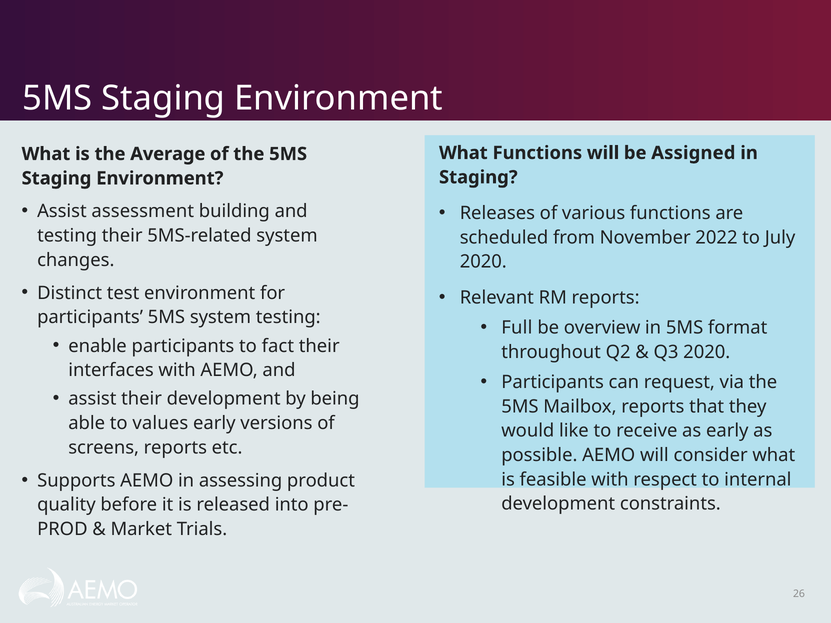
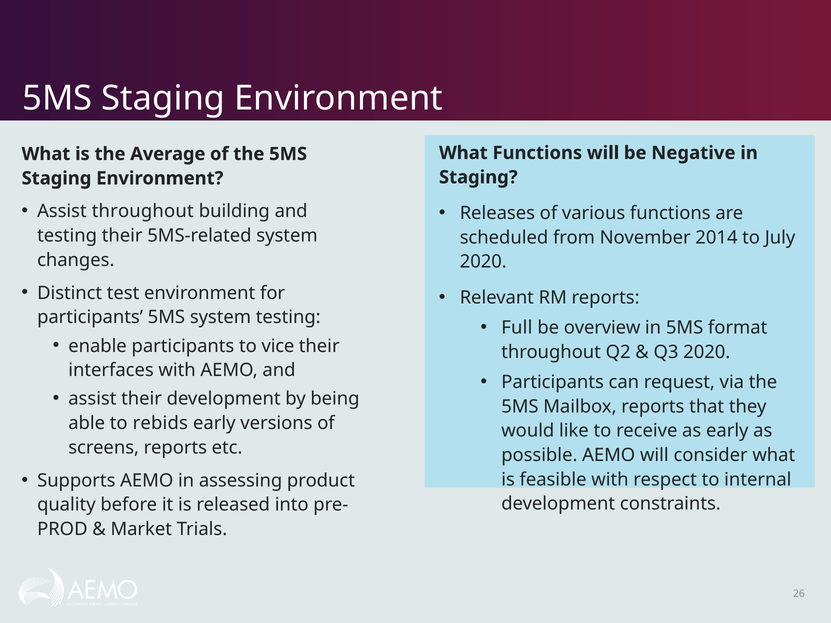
Assigned: Assigned -> Negative
Assist assessment: assessment -> throughout
2022: 2022 -> 2014
fact: fact -> vice
values: values -> rebids
